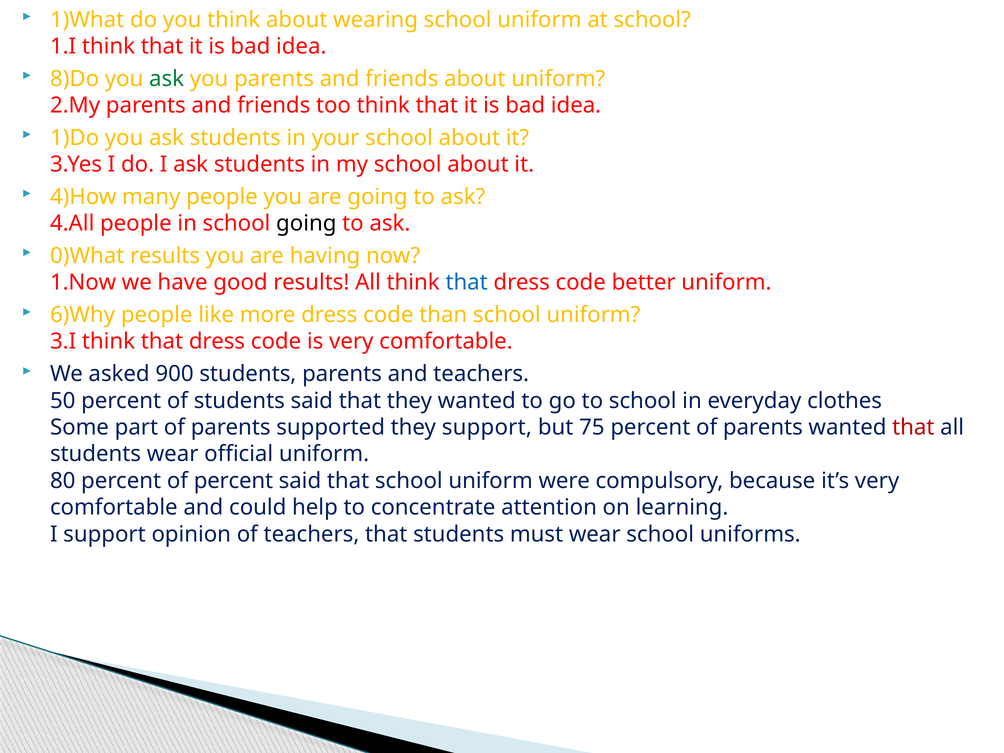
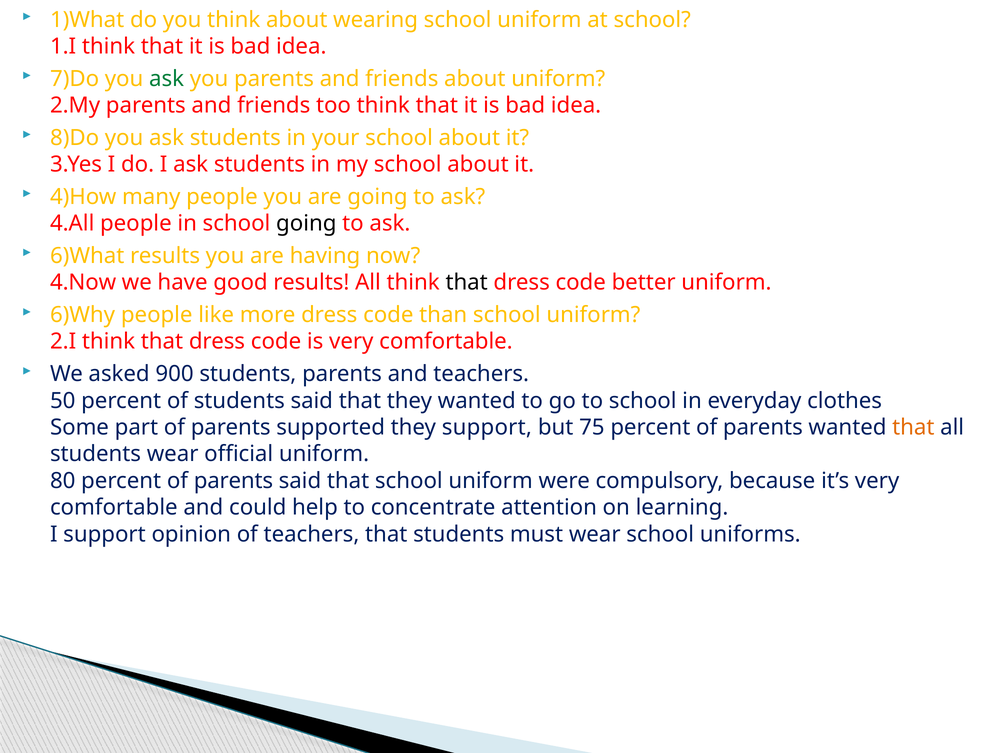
8)Do: 8)Do -> 7)Do
1)Do: 1)Do -> 8)Do
0)What: 0)What -> 6)What
1.Now: 1.Now -> 4.Now
that at (467, 283) colour: blue -> black
3.I: 3.I -> 2.I
that at (913, 427) colour: red -> orange
80 percent of percent: percent -> parents
